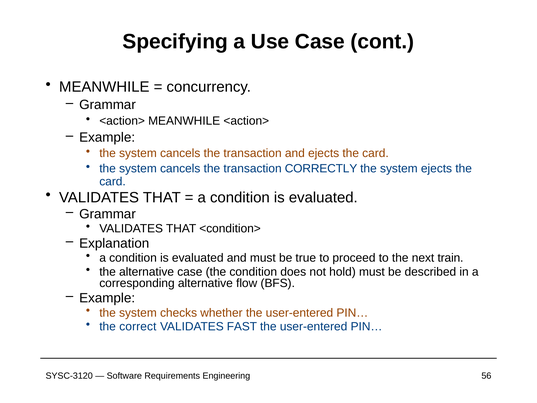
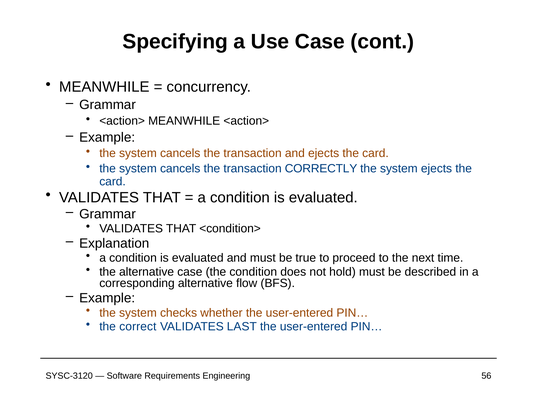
train: train -> time
FAST: FAST -> LAST
